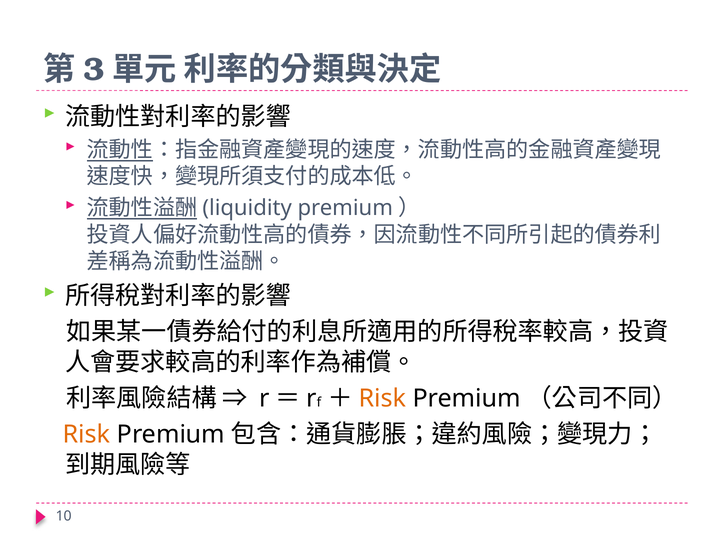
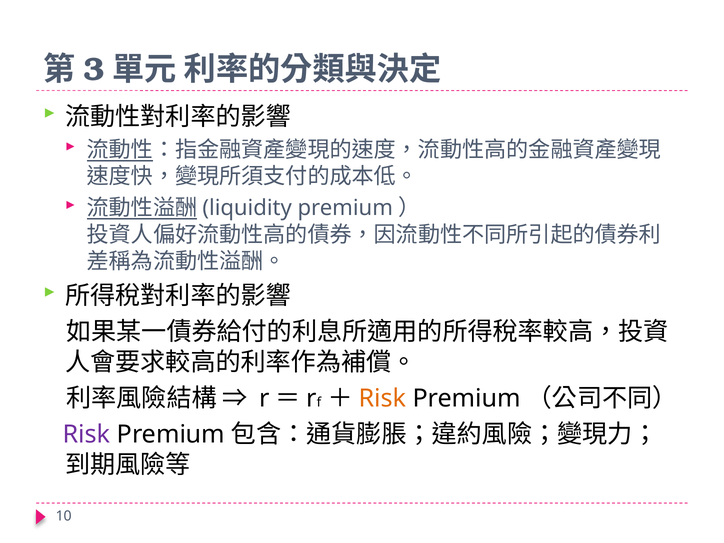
Risk at (87, 435) colour: orange -> purple
